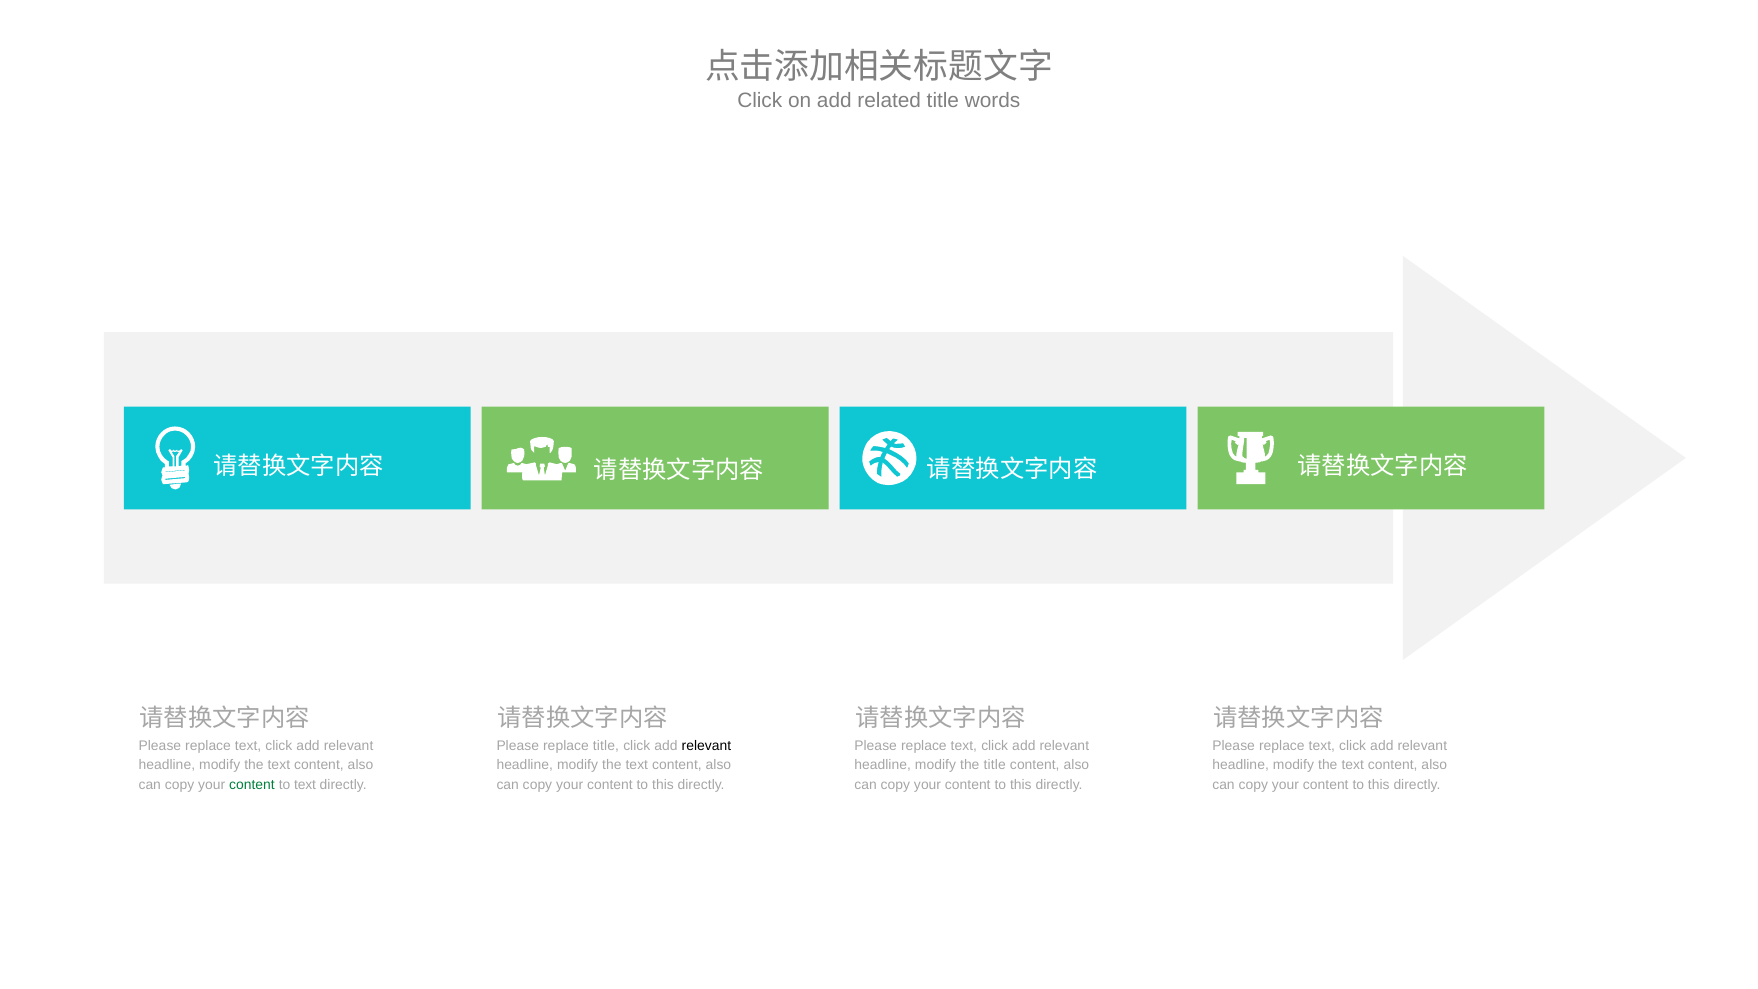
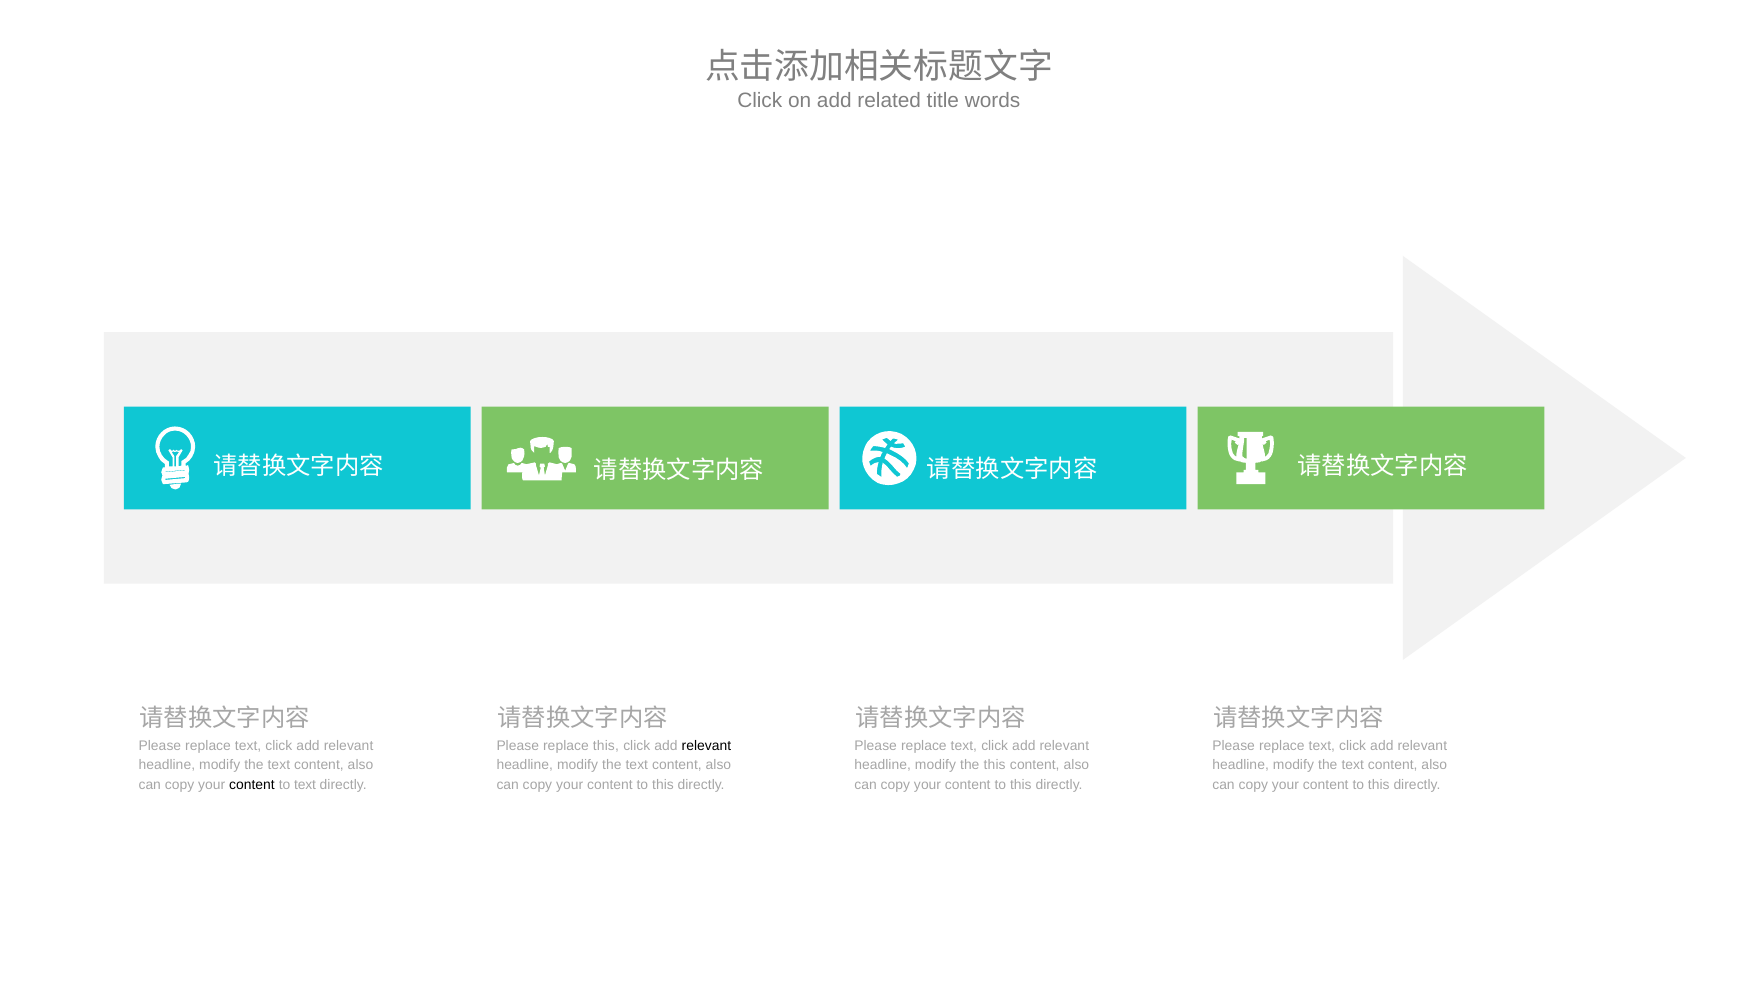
replace title: title -> this
the title: title -> this
content at (252, 785) colour: green -> black
